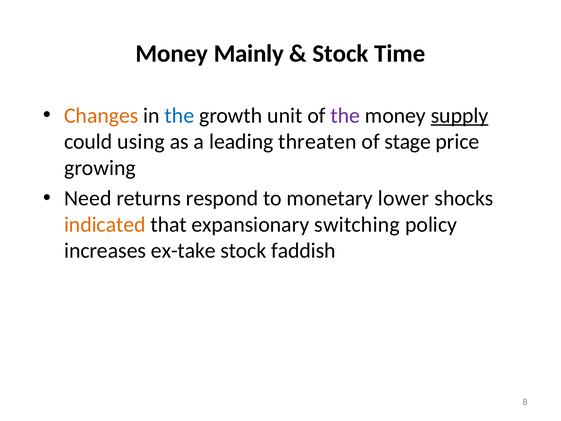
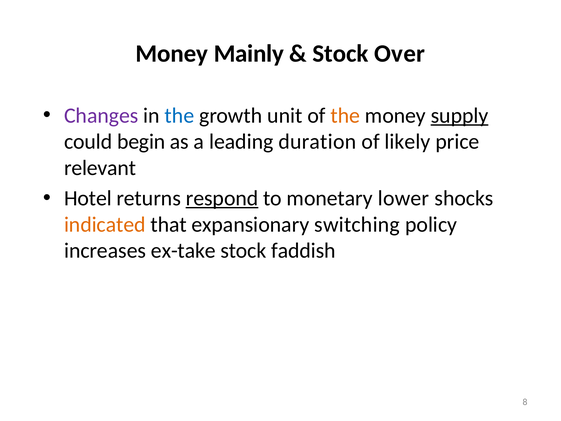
Time: Time -> Over
Changes colour: orange -> purple
the at (345, 116) colour: purple -> orange
using: using -> begin
threaten: threaten -> duration
stage: stage -> likely
growing: growing -> relevant
Need: Need -> Hotel
respond underline: none -> present
